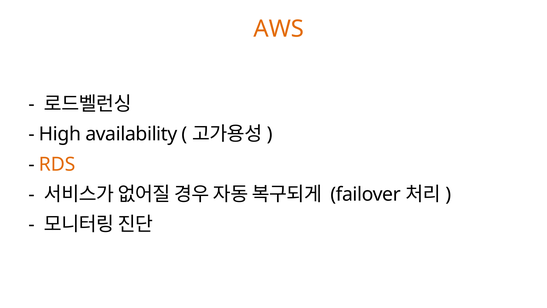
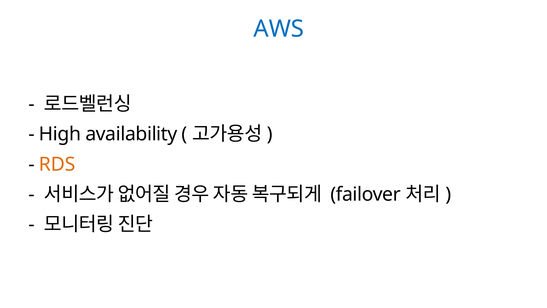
AWS colour: orange -> blue
